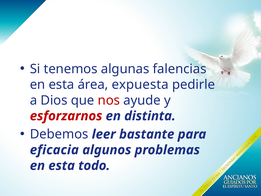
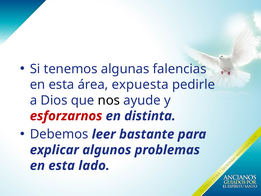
nos colour: red -> black
eficacia: eficacia -> explicar
todo: todo -> lado
